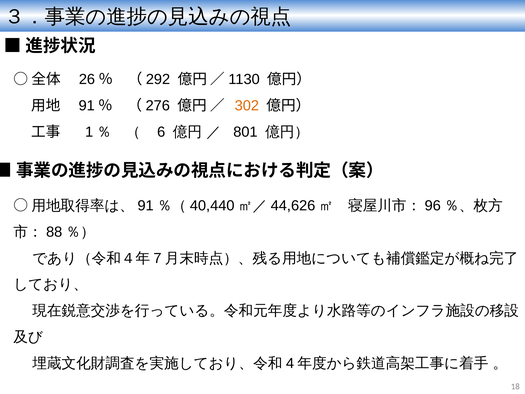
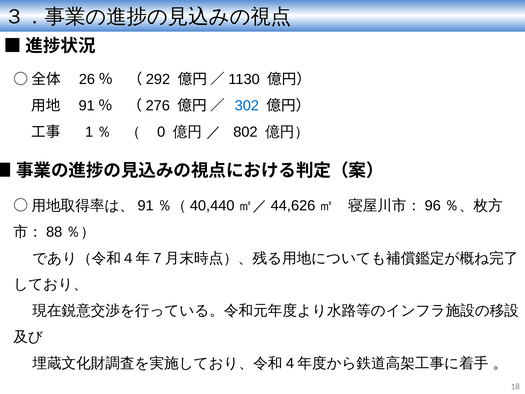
302 colour: orange -> blue
6: 6 -> 0
801: 801 -> 802
